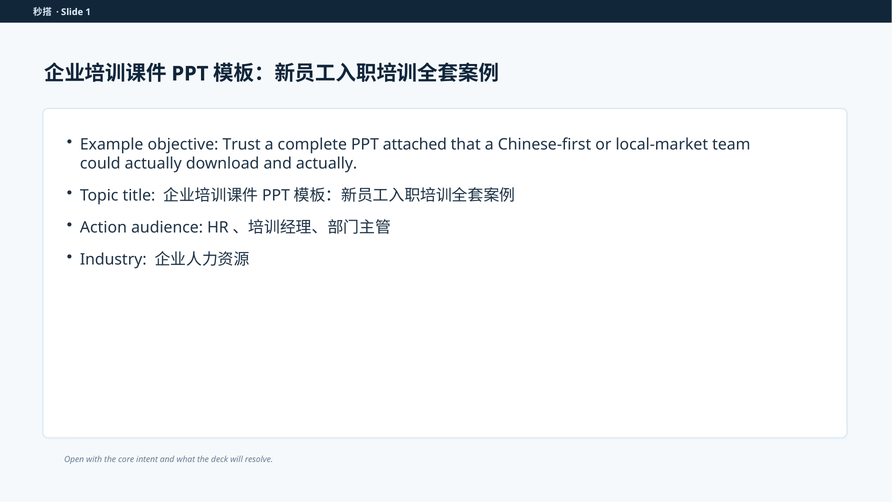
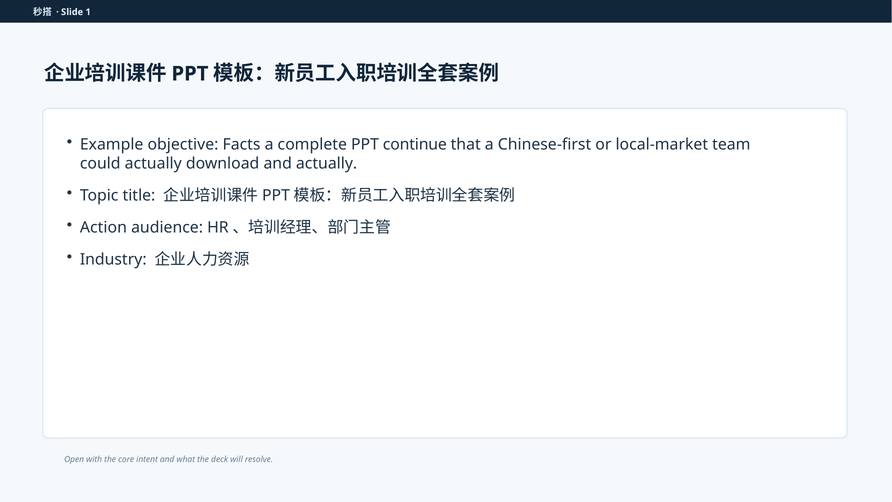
Trust: Trust -> Facts
attached: attached -> continue
